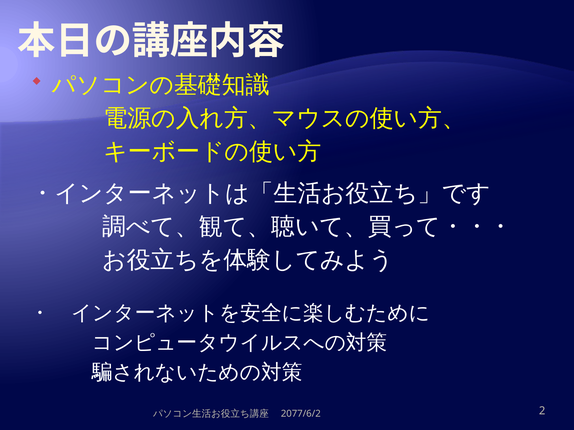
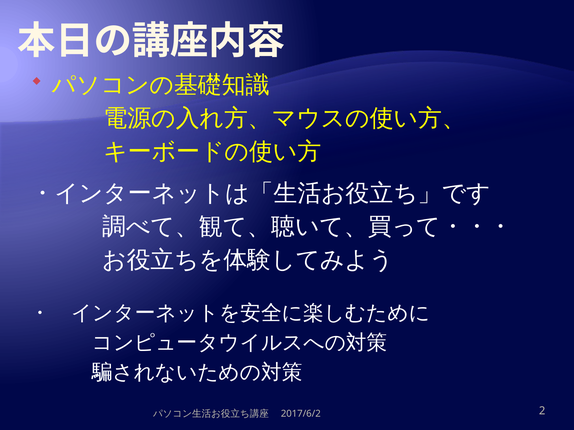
2077/6/2: 2077/6/2 -> 2017/6/2
